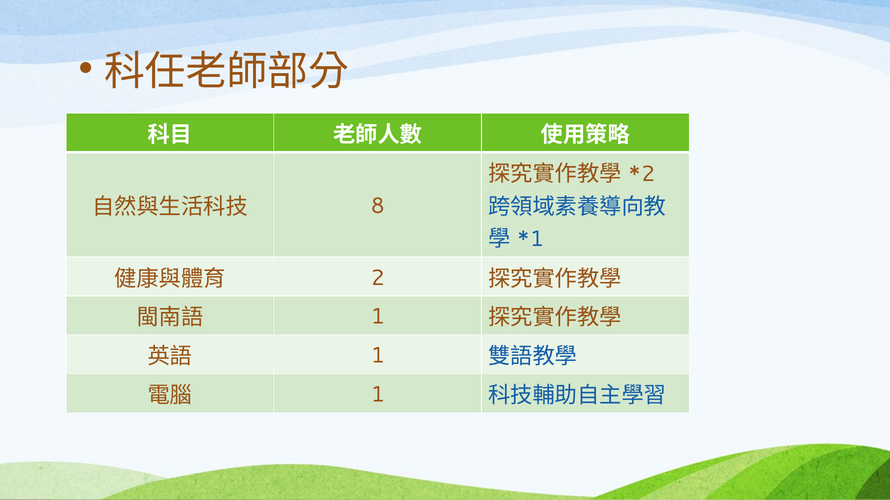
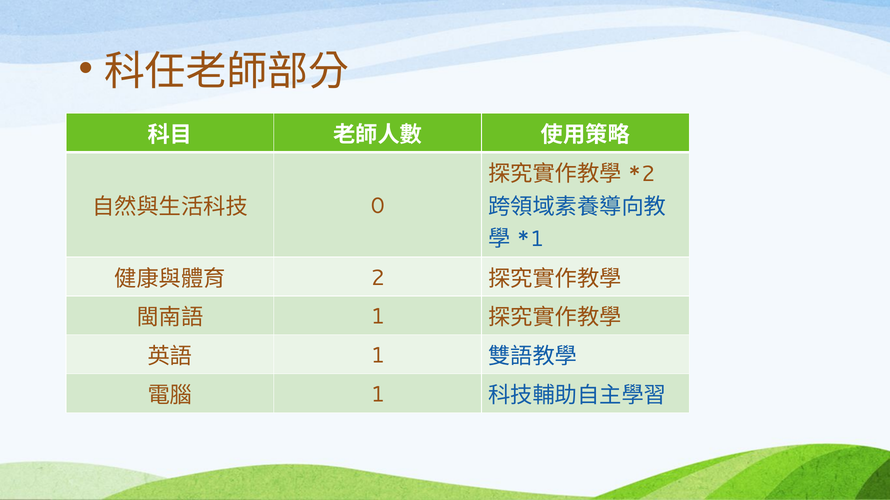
8: 8 -> 0
